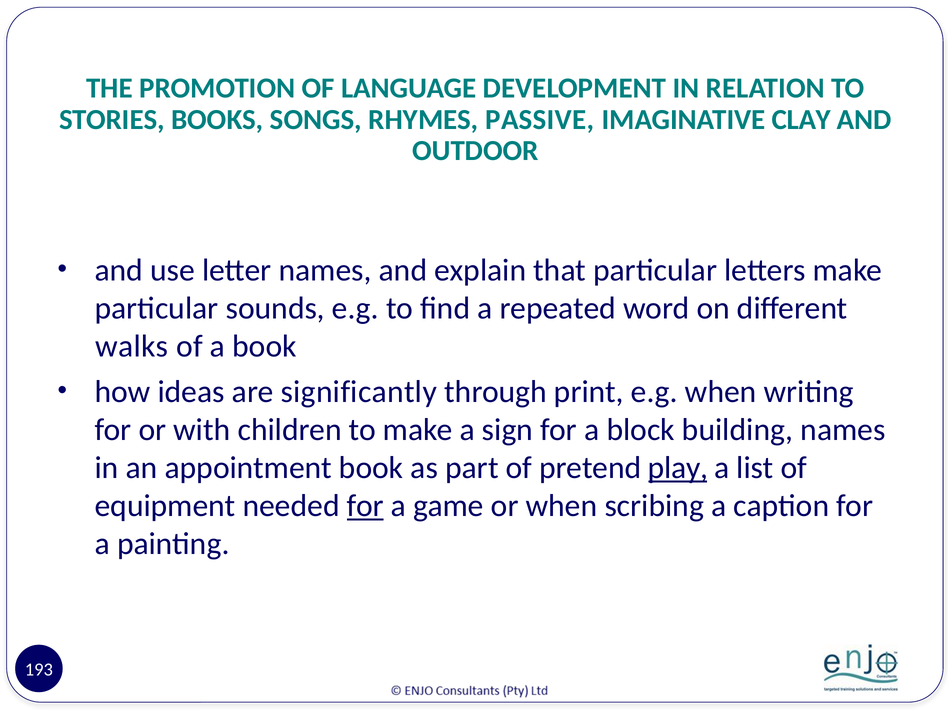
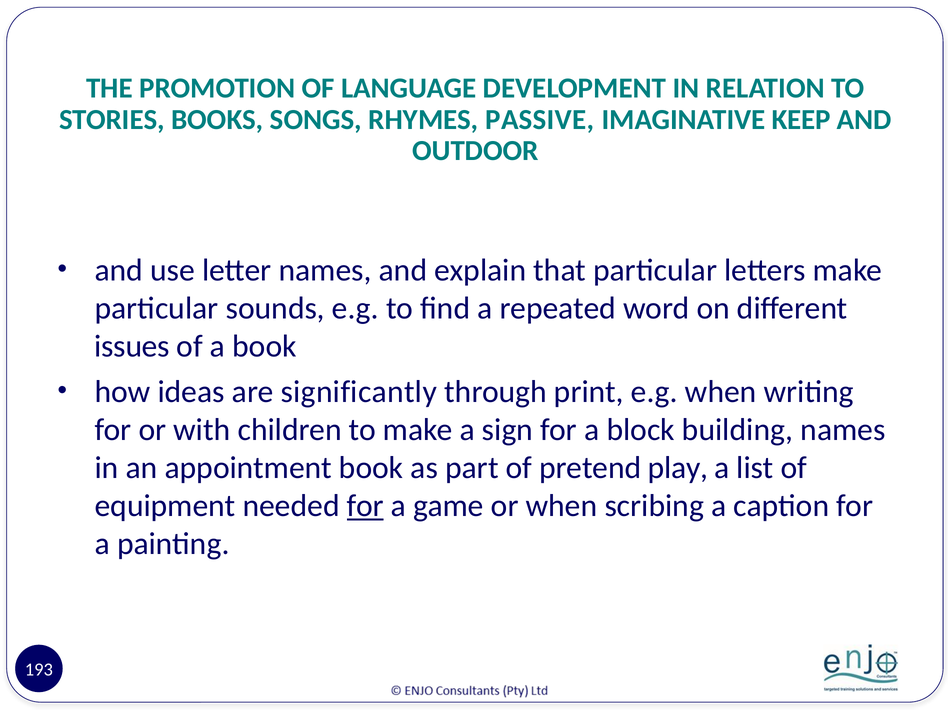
CLAY: CLAY -> KEEP
walks: walks -> issues
play underline: present -> none
